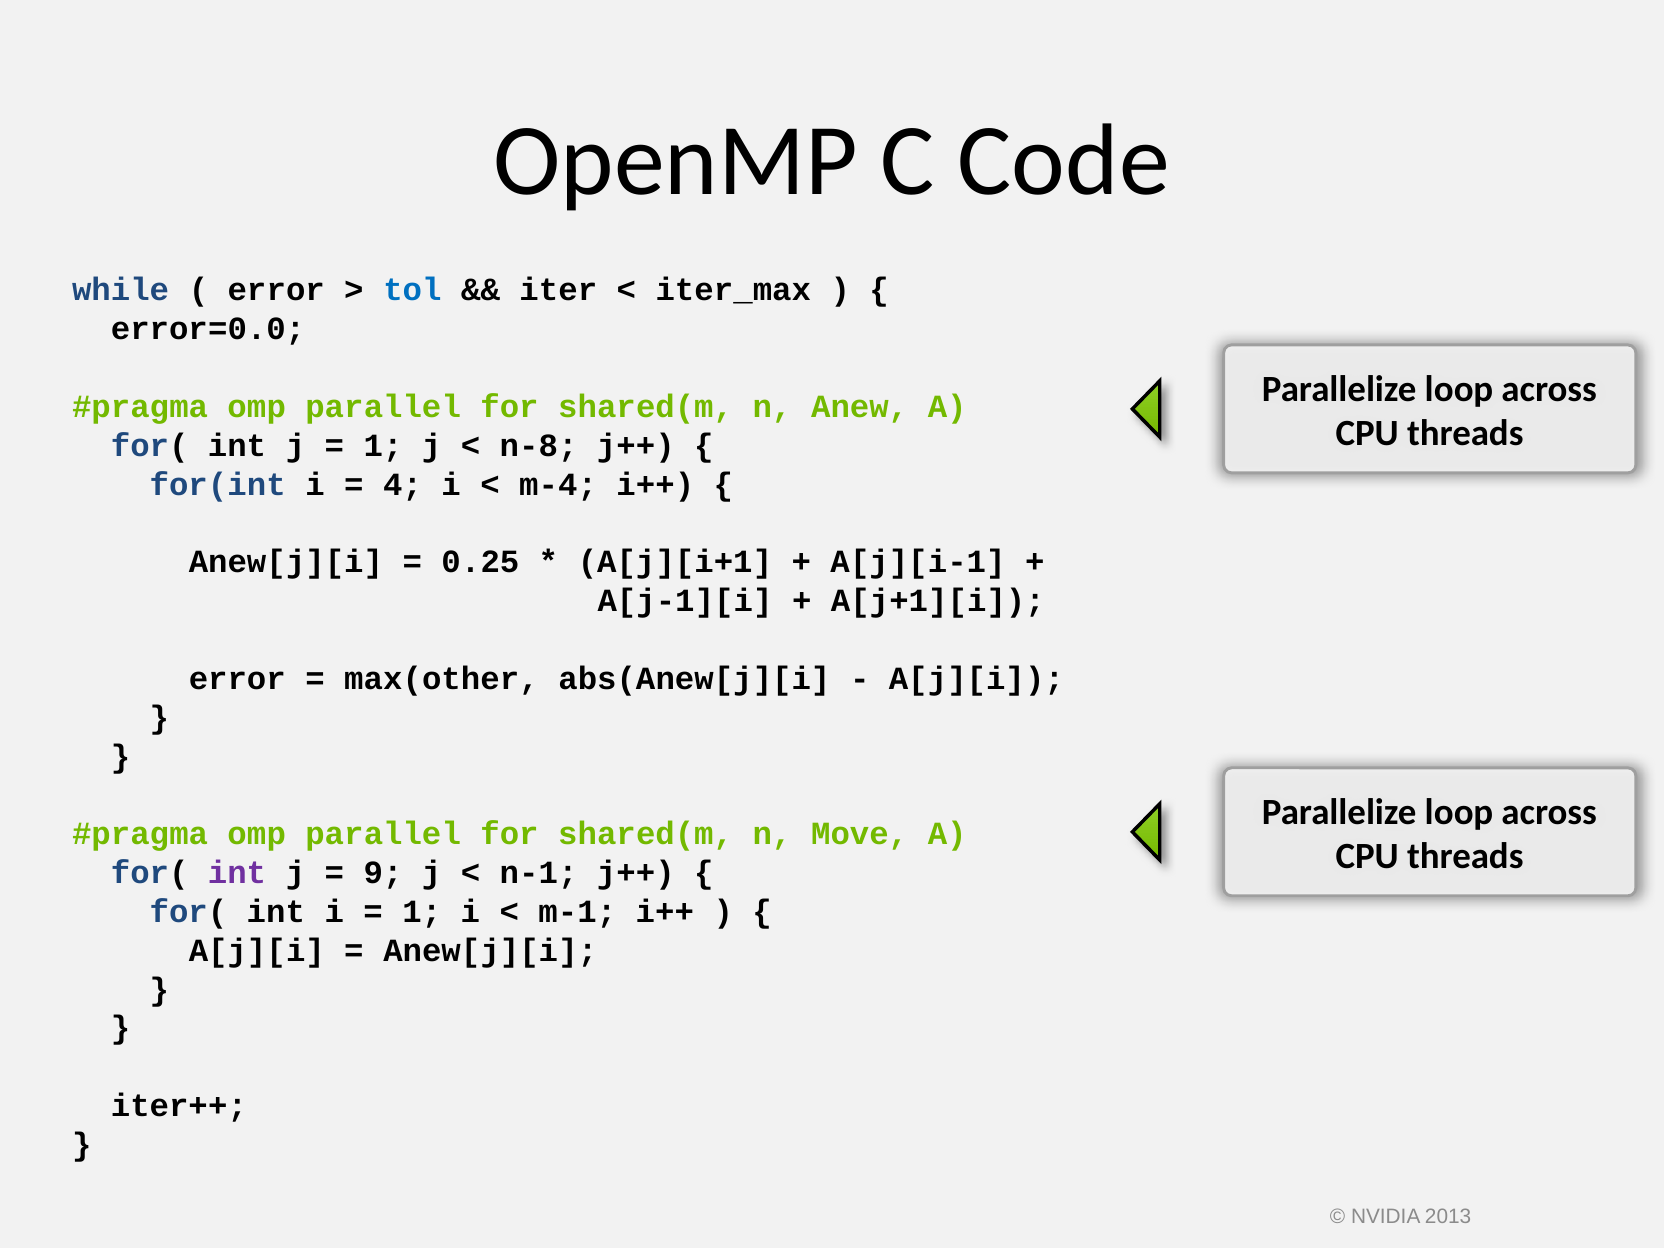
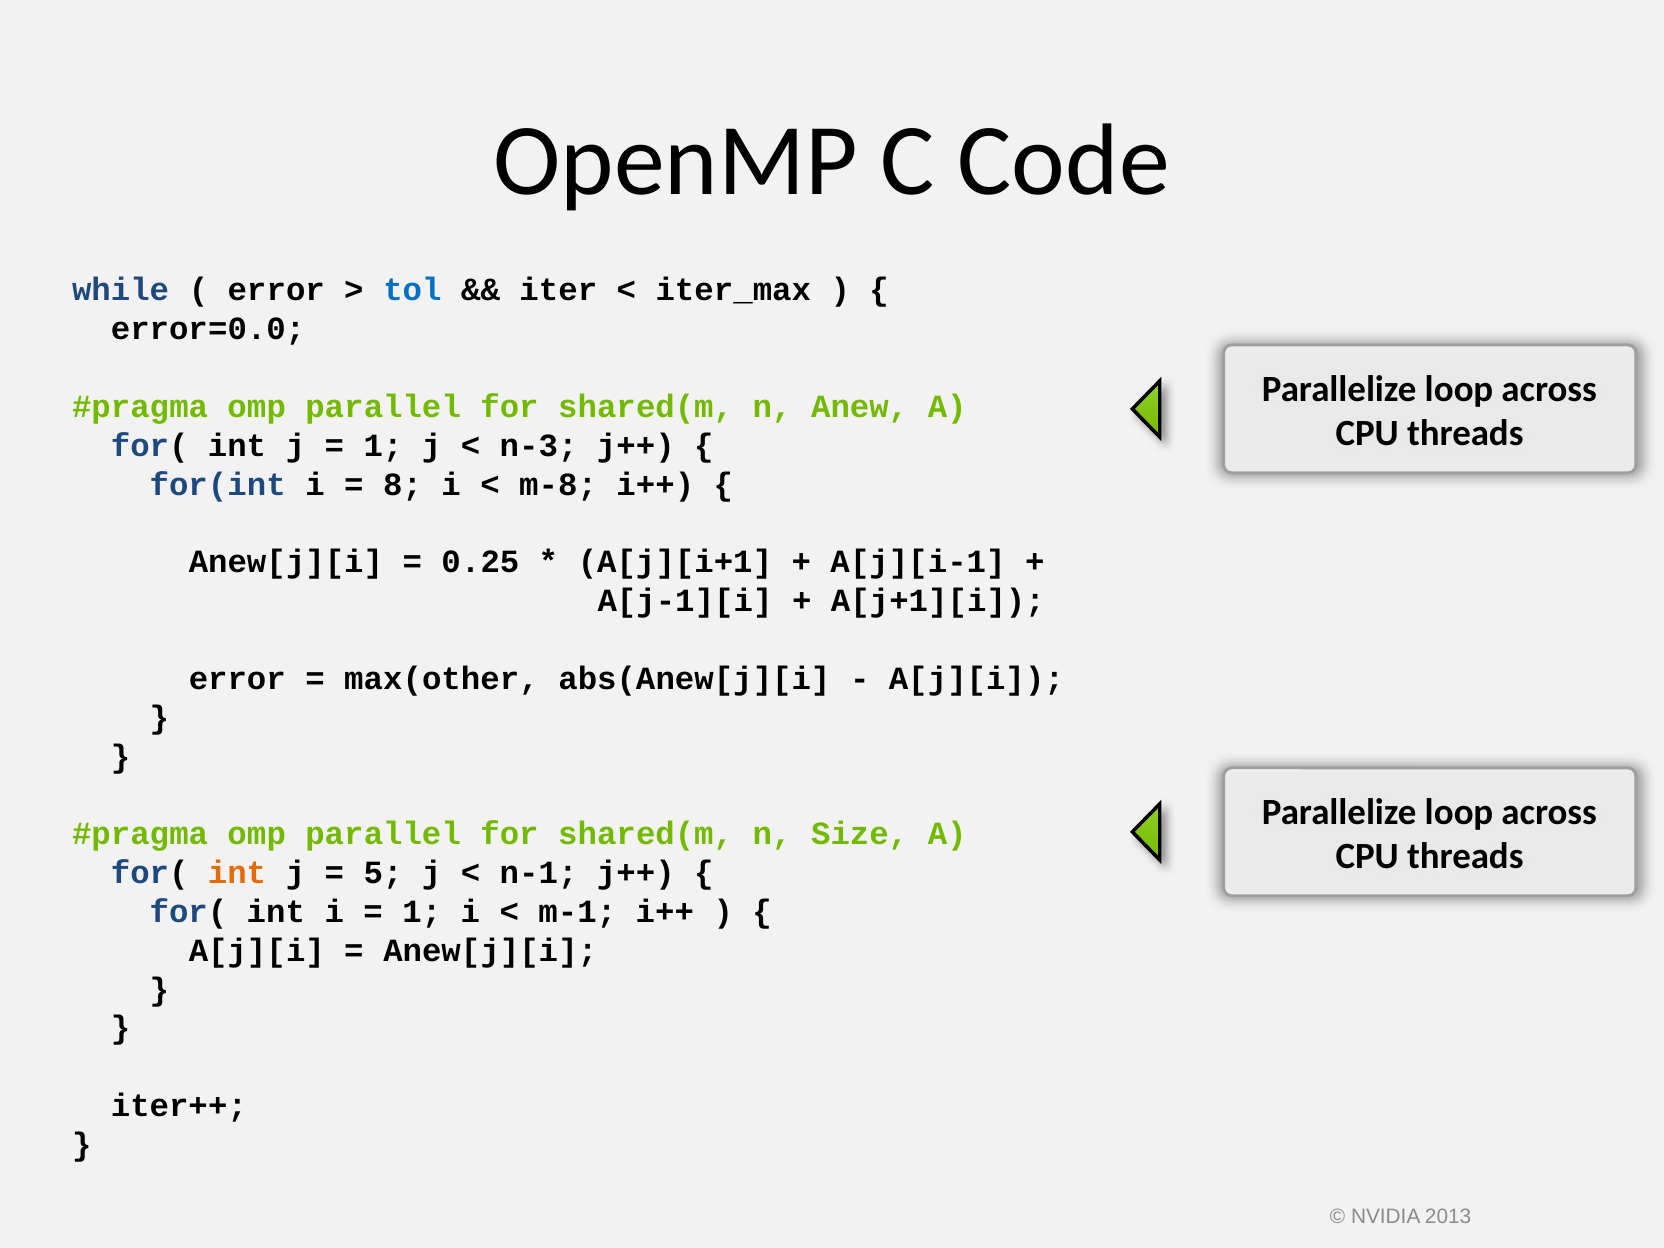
n-8: n-8 -> n-3
4: 4 -> 8
m-4: m-4 -> m-8
Move: Move -> Size
int at (237, 873) colour: purple -> orange
9: 9 -> 5
